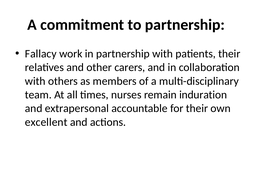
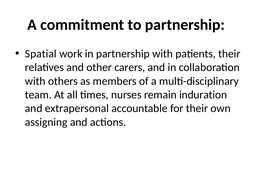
Fallacy: Fallacy -> Spatial
excellent: excellent -> assigning
